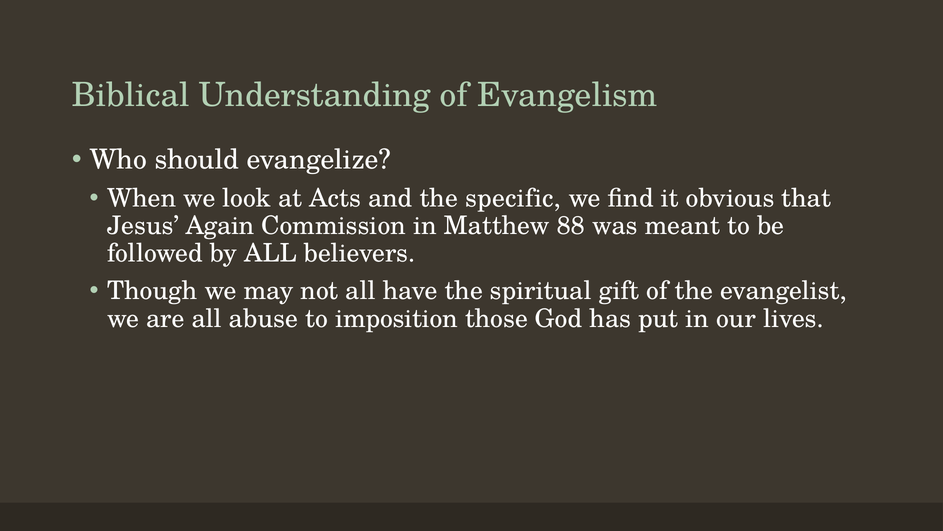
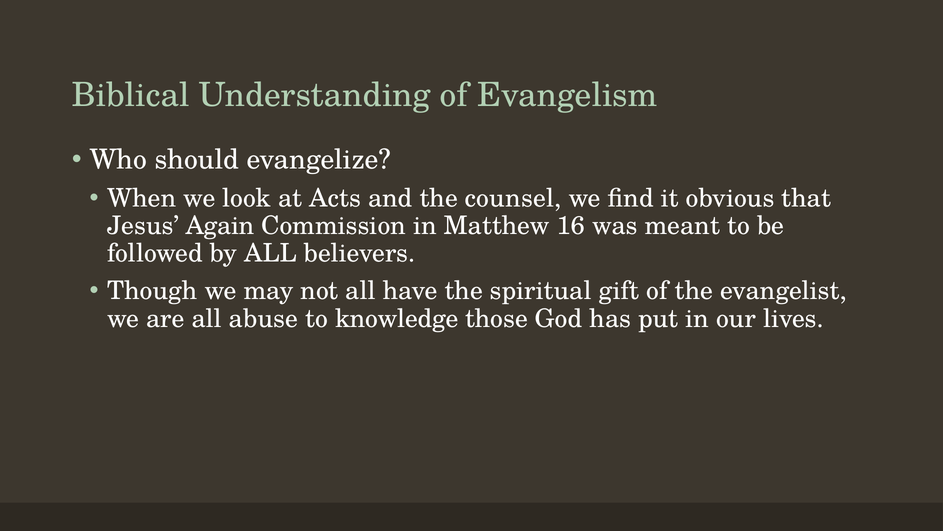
specific: specific -> counsel
88: 88 -> 16
imposition: imposition -> knowledge
